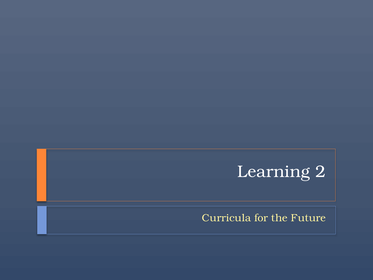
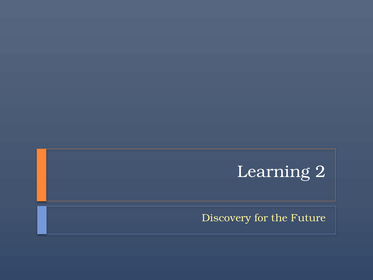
Curricula: Curricula -> Discovery
